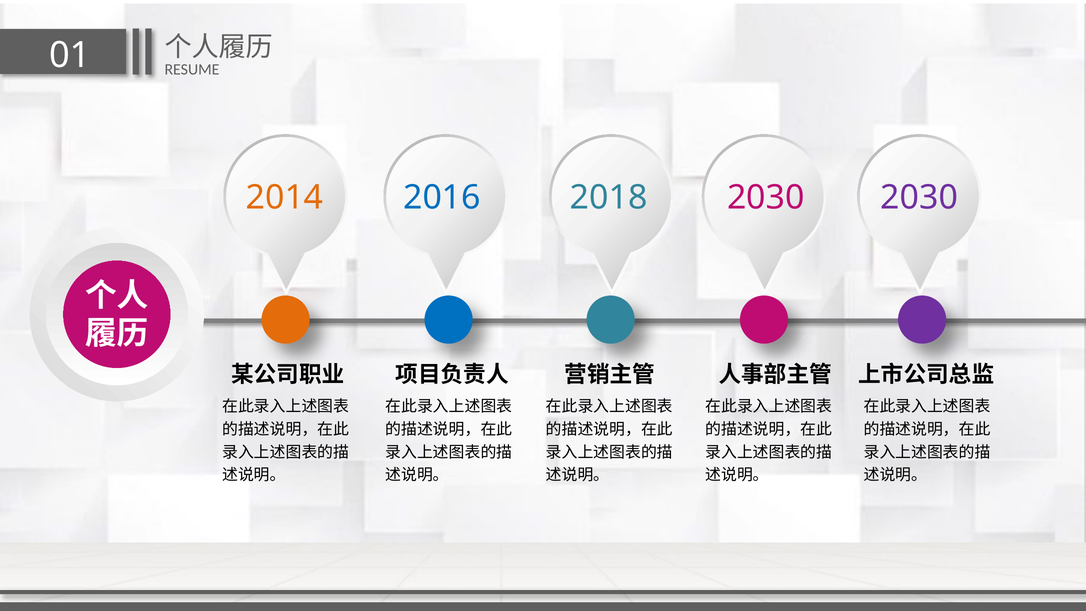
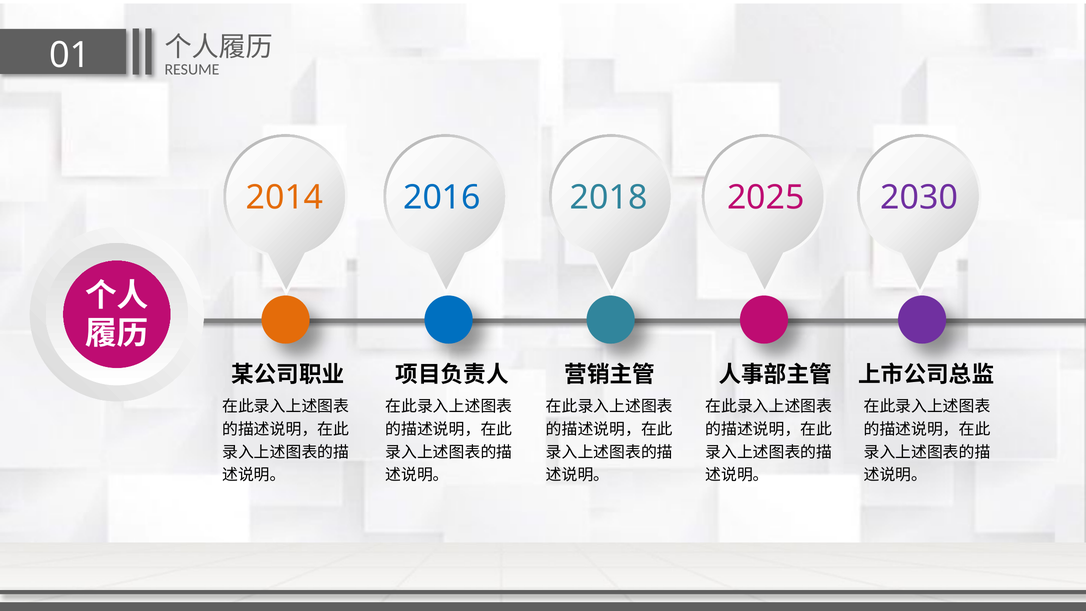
2018 2030: 2030 -> 2025
